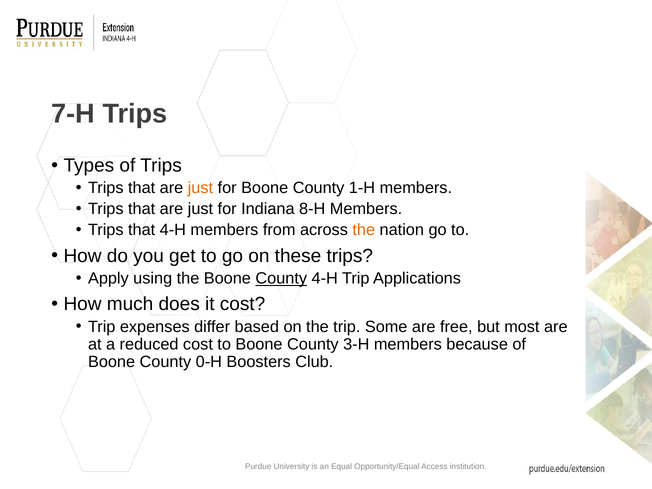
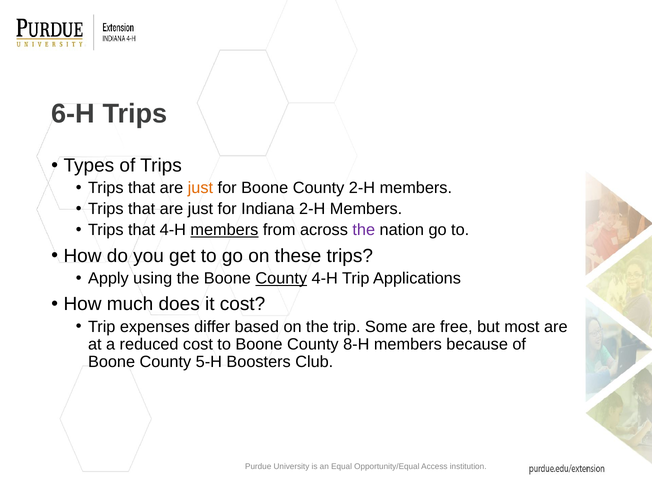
7-H: 7-H -> 6-H
County 1-H: 1-H -> 2-H
Indiana 8-H: 8-H -> 2-H
members at (224, 230) underline: none -> present
the at (364, 230) colour: orange -> purple
3-H: 3-H -> 8-H
0-H: 0-H -> 5-H
